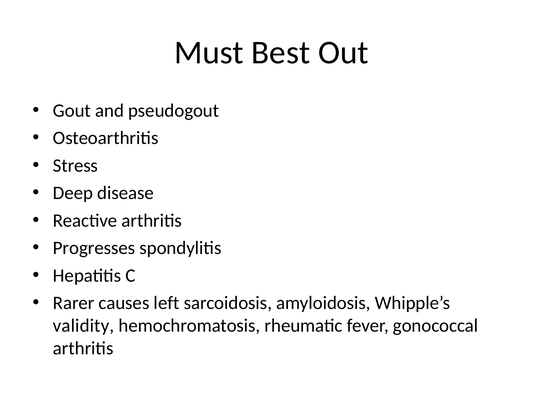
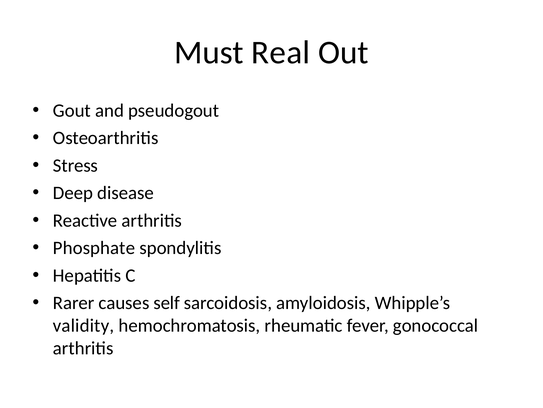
Best: Best -> Real
Progresses: Progresses -> Phosphate
left: left -> self
